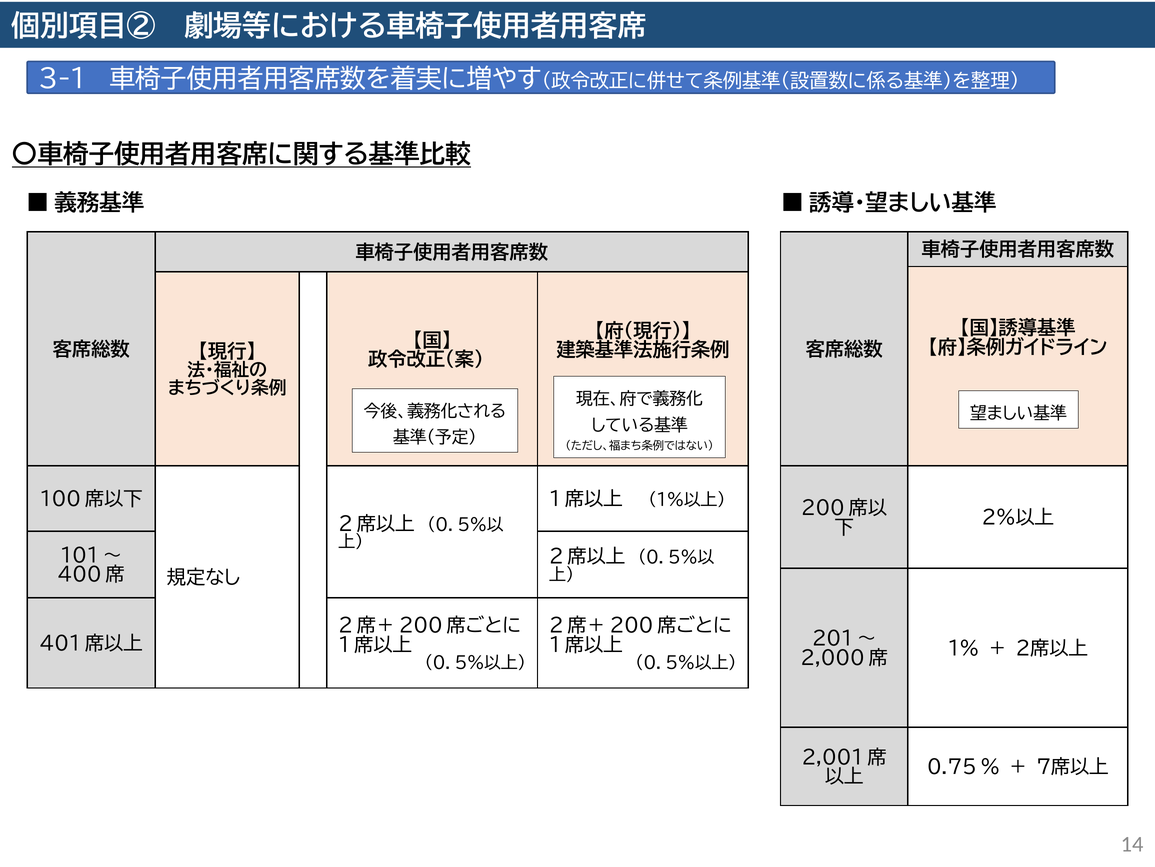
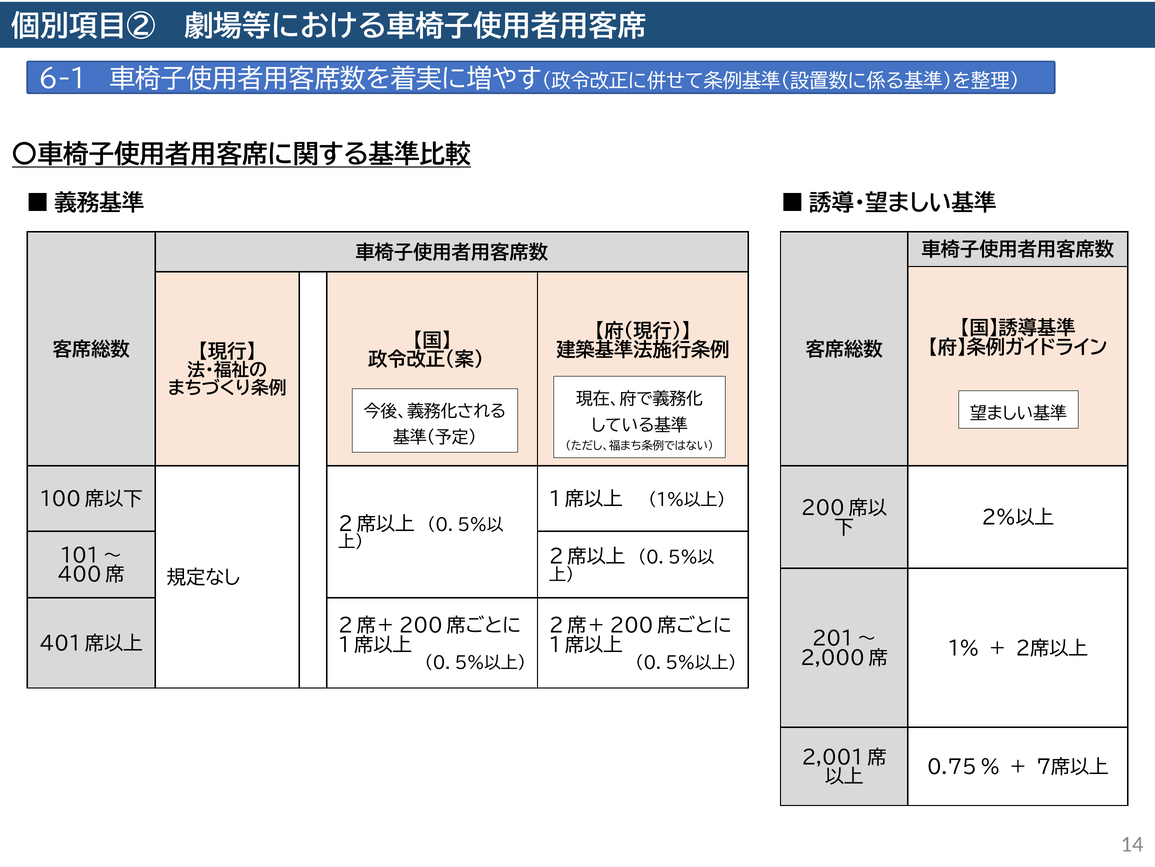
3-1: 3-1 -> 6-1
